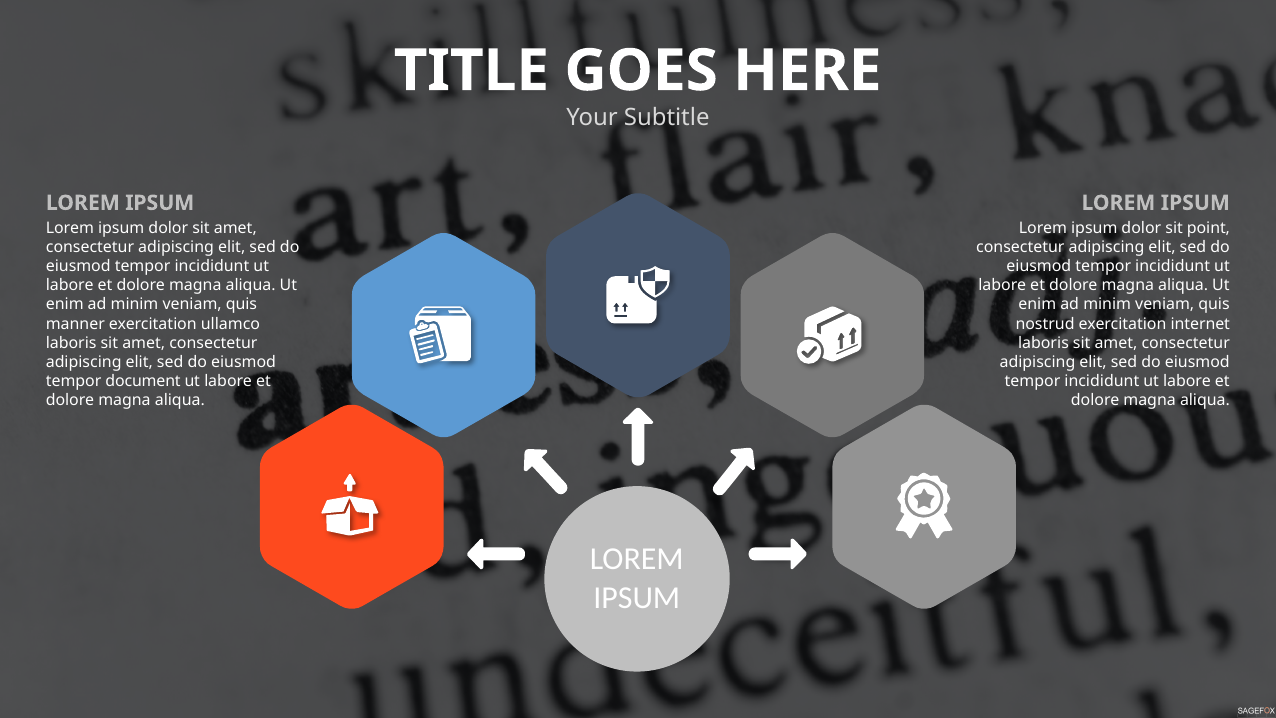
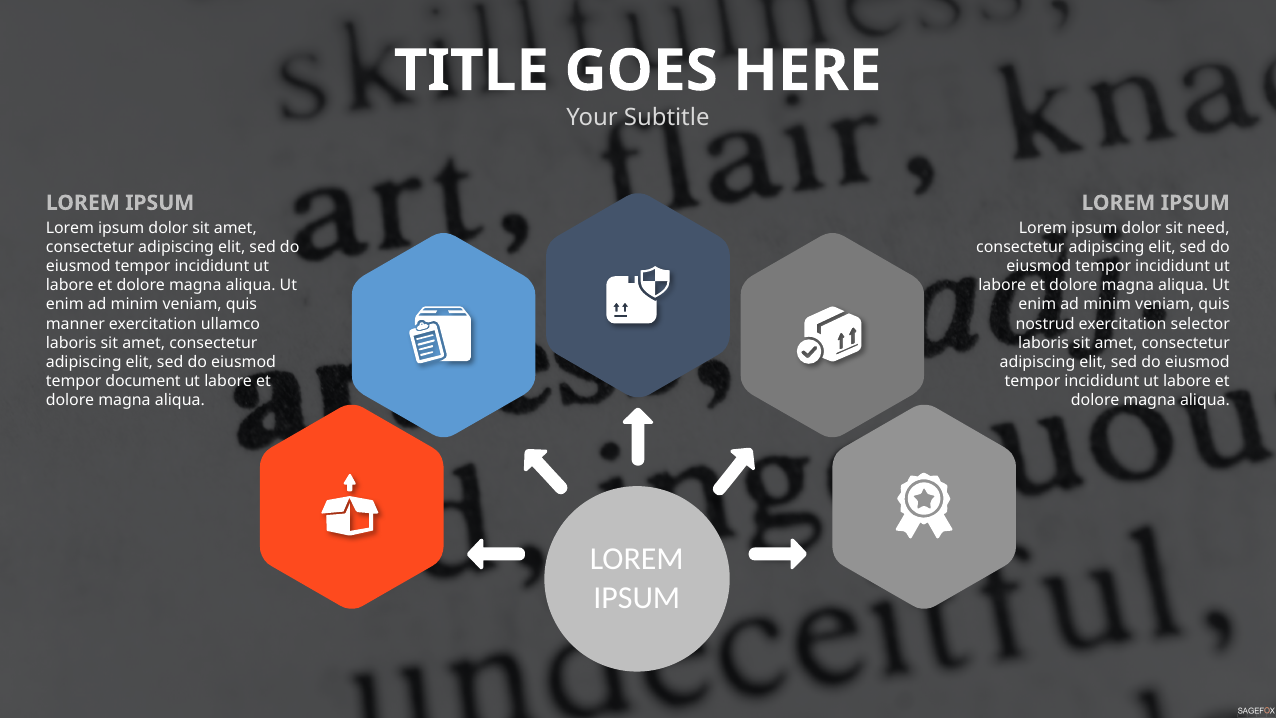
point: point -> need
internet: internet -> selector
